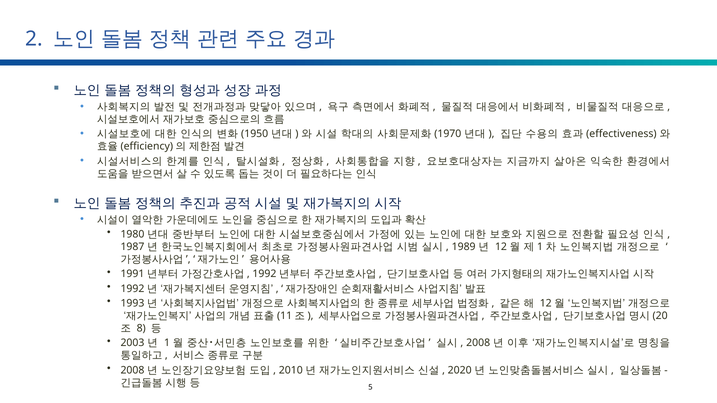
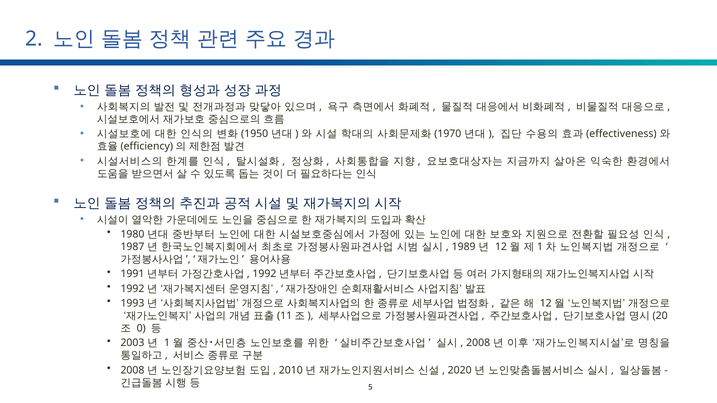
8: 8 -> 0
